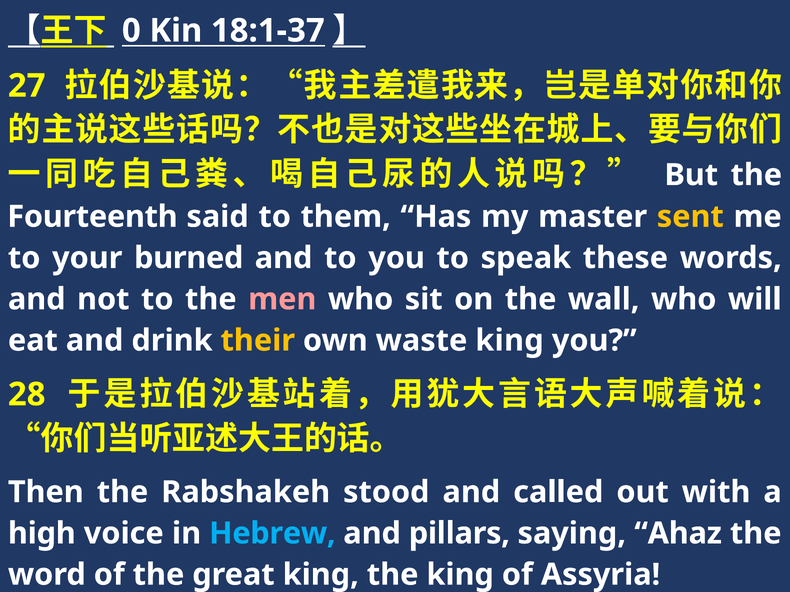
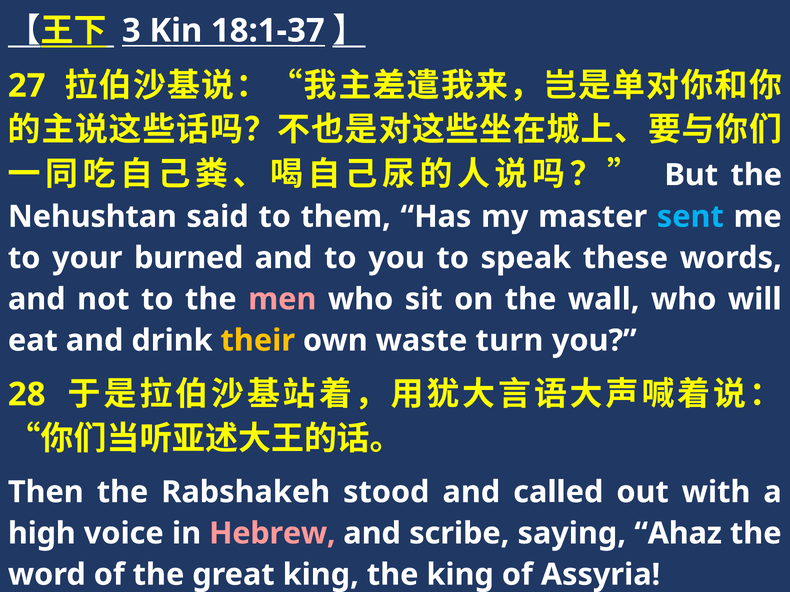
0: 0 -> 3
Fourteenth: Fourteenth -> Nehushtan
sent colour: yellow -> light blue
waste king: king -> turn
Hebrew colour: light blue -> pink
pillars: pillars -> scribe
